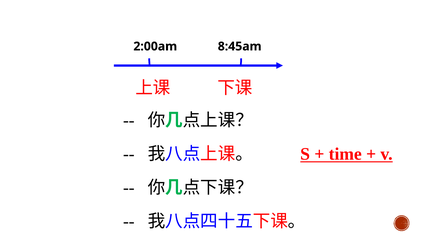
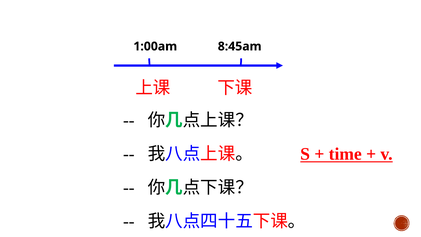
2:00am: 2:00am -> 1:00am
